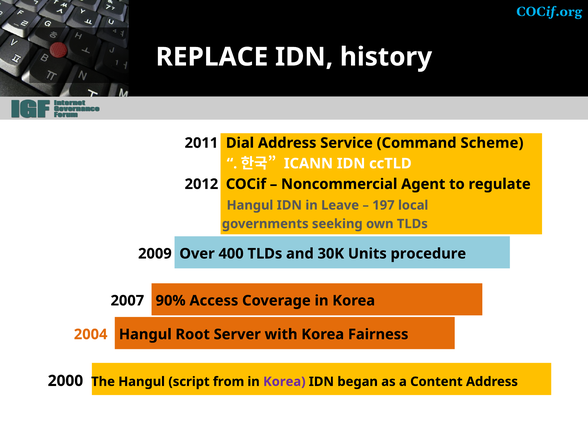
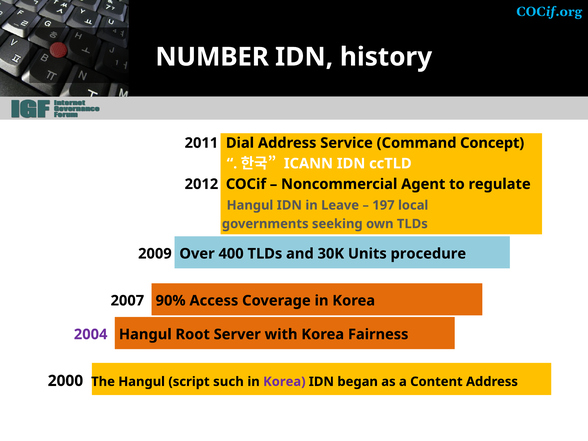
REPLACE: REPLACE -> NUMBER
Scheme: Scheme -> Concept
2004 colour: orange -> purple
from: from -> such
